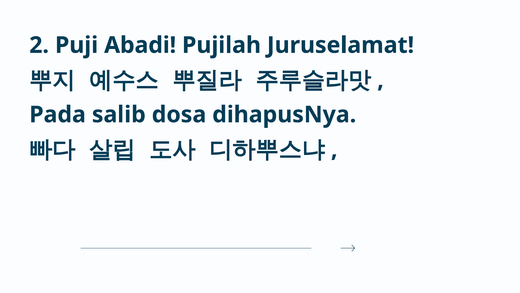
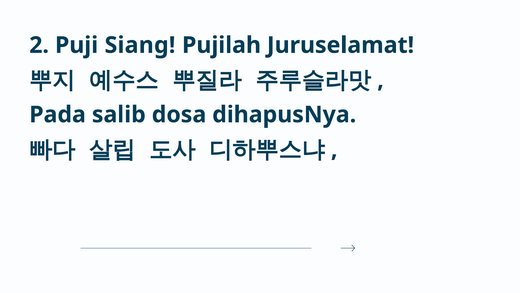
Abadi: Abadi -> Siang
